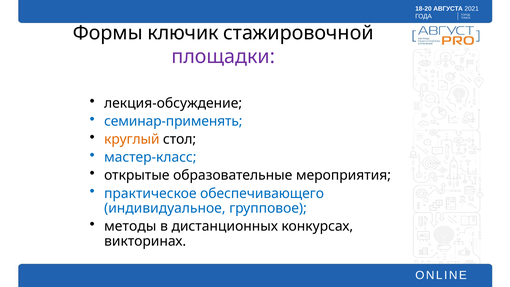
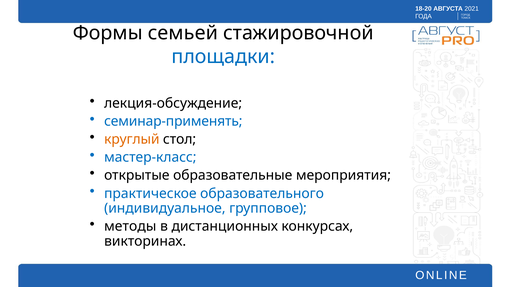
ключик: ключик -> семьей
площадки colour: purple -> blue
обеспечивающего: обеспечивающего -> образовательного
